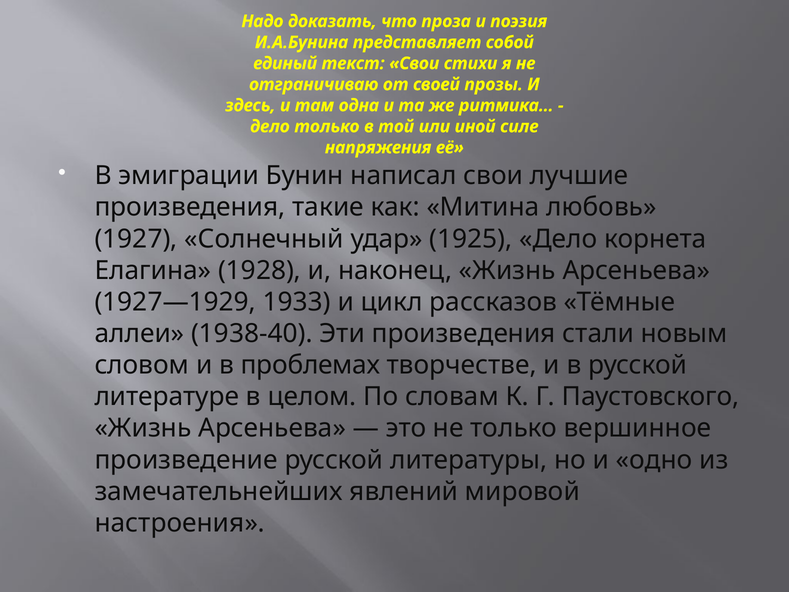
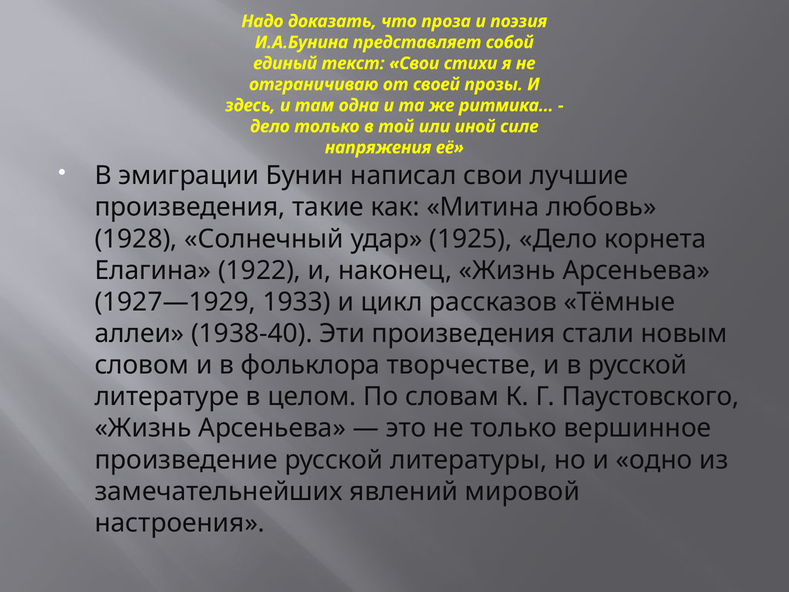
1927: 1927 -> 1928
1928: 1928 -> 1922
проблемах: проблемах -> фольклора
